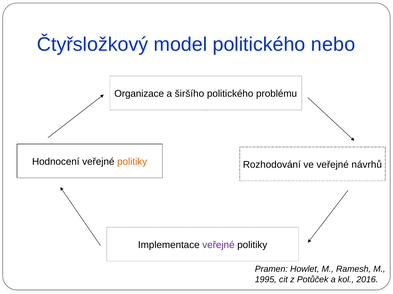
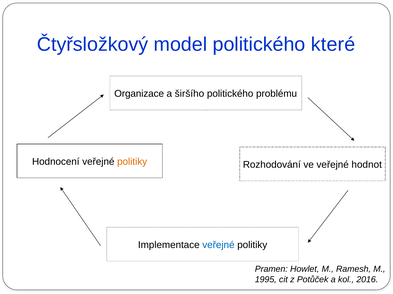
nebo: nebo -> které
návrhů: návrhů -> hodnot
veřejné at (218, 246) colour: purple -> blue
